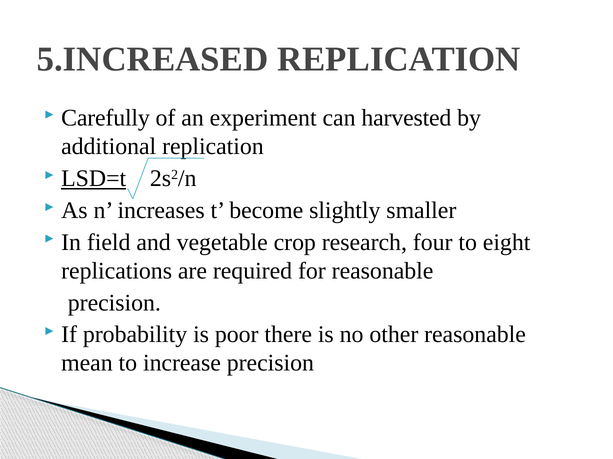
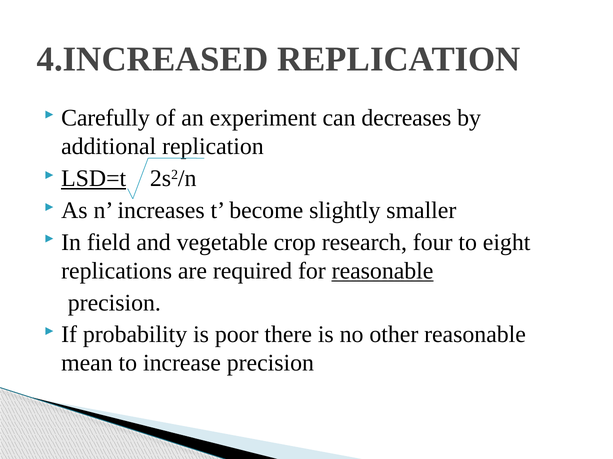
5.INCREASED: 5.INCREASED -> 4.INCREASED
harvested: harvested -> decreases
reasonable at (383, 271) underline: none -> present
